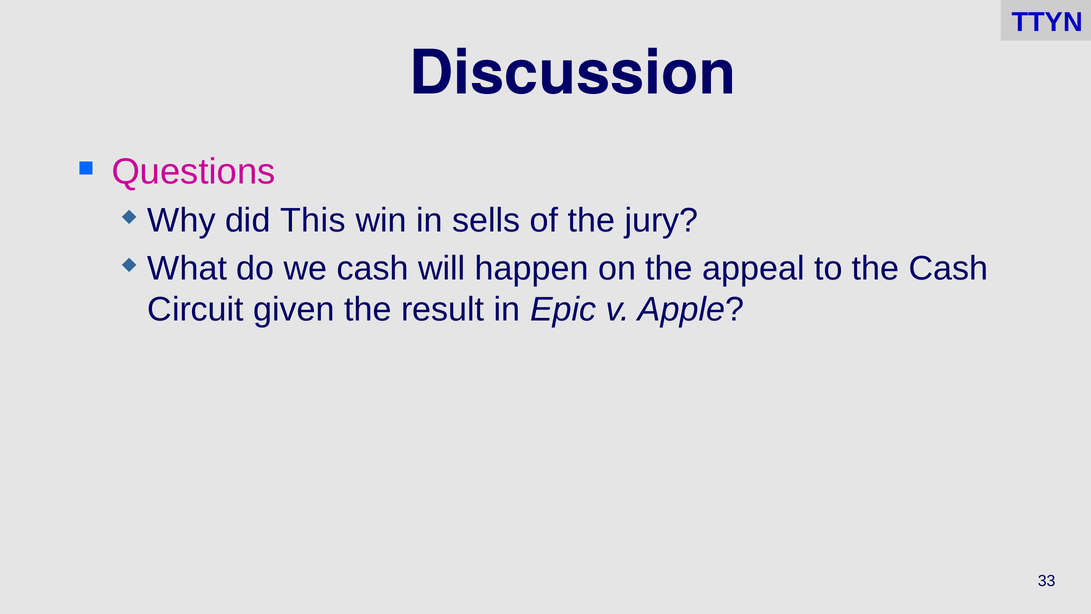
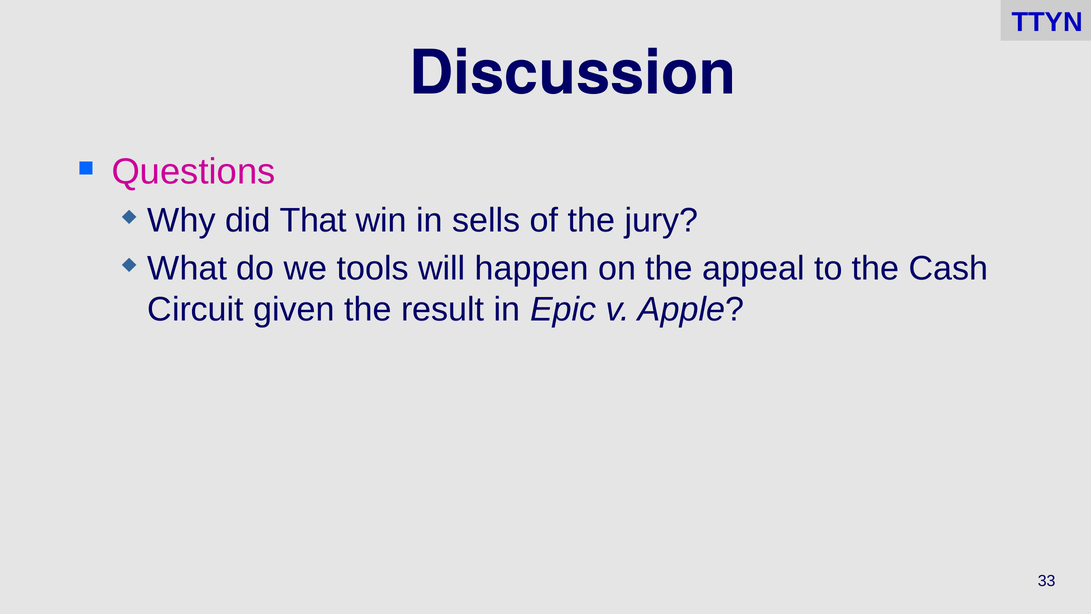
This: This -> That
we cash: cash -> tools
